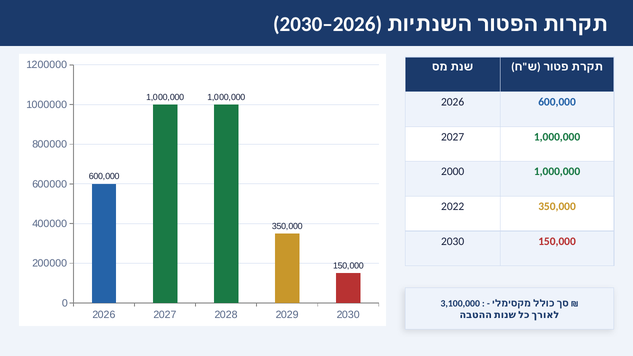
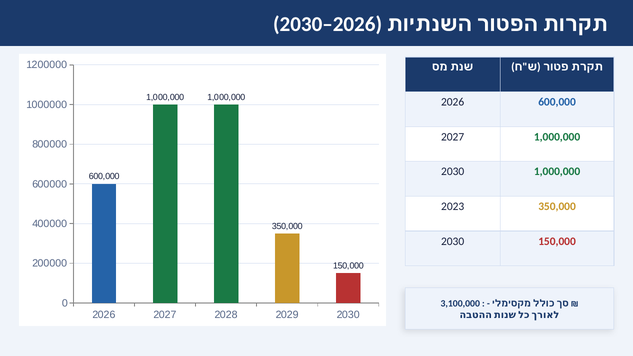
2000 at (453, 172): 2000 -> 2030
2022: 2022 -> 2023
